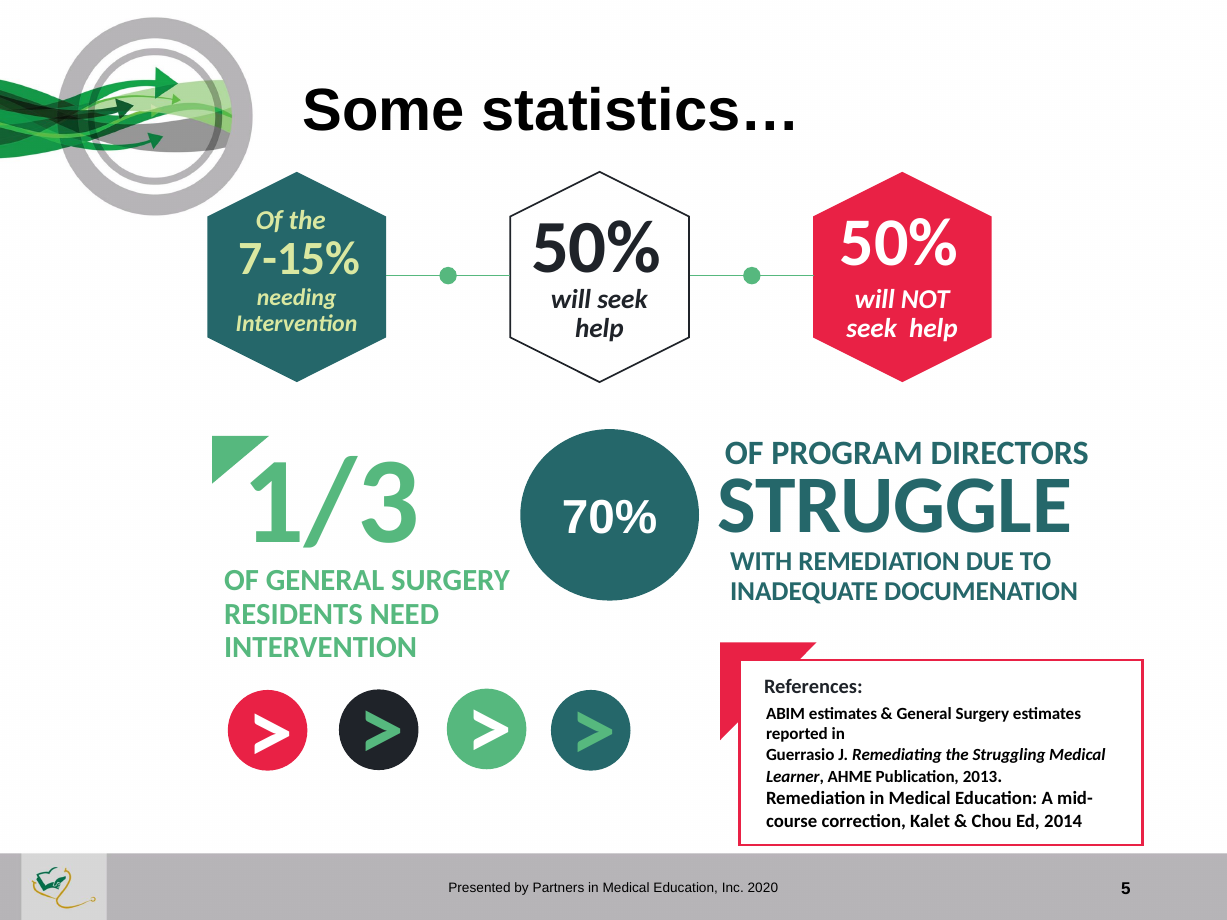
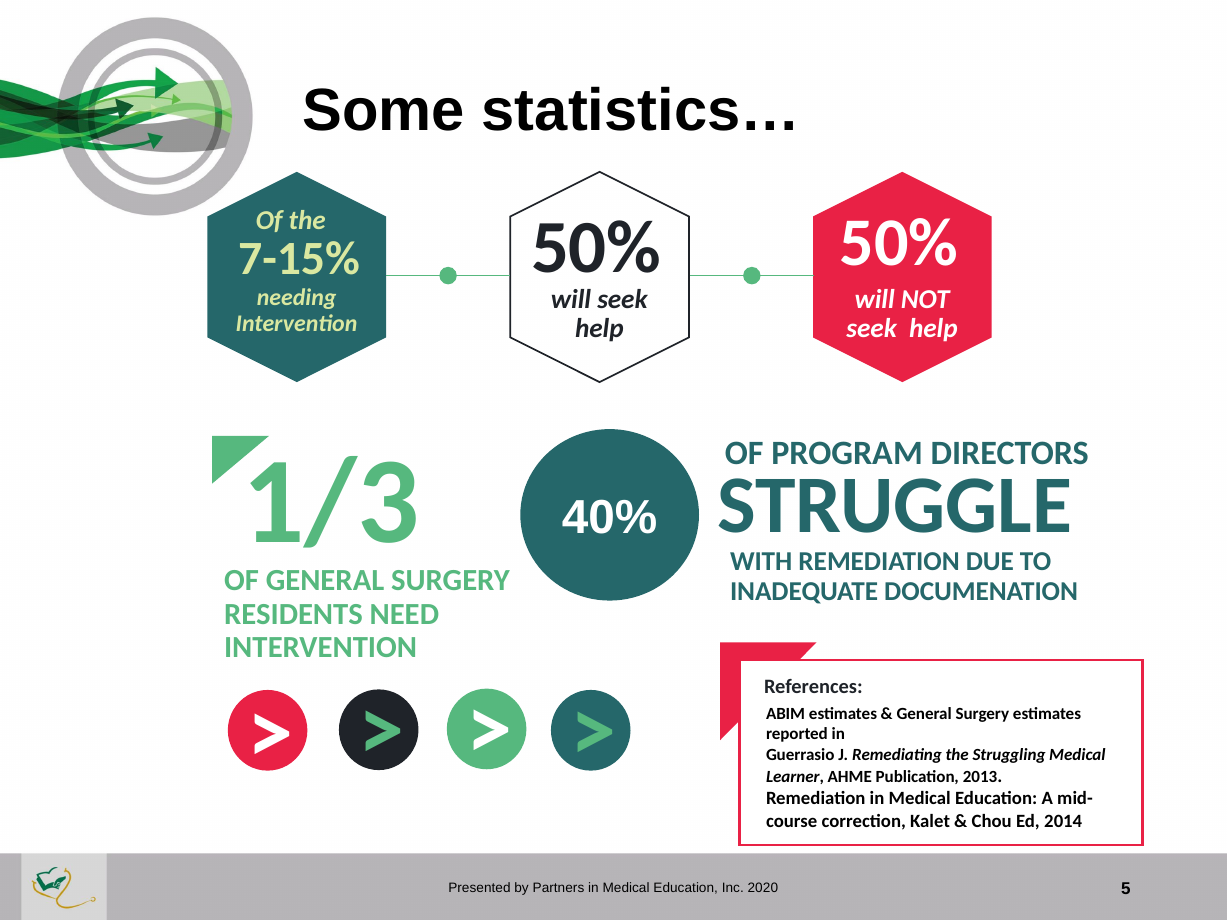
70%: 70% -> 40%
